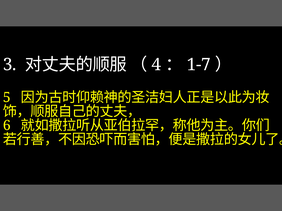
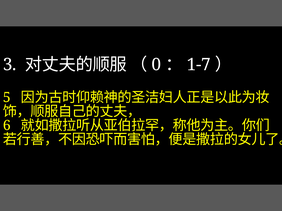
4: 4 -> 0
